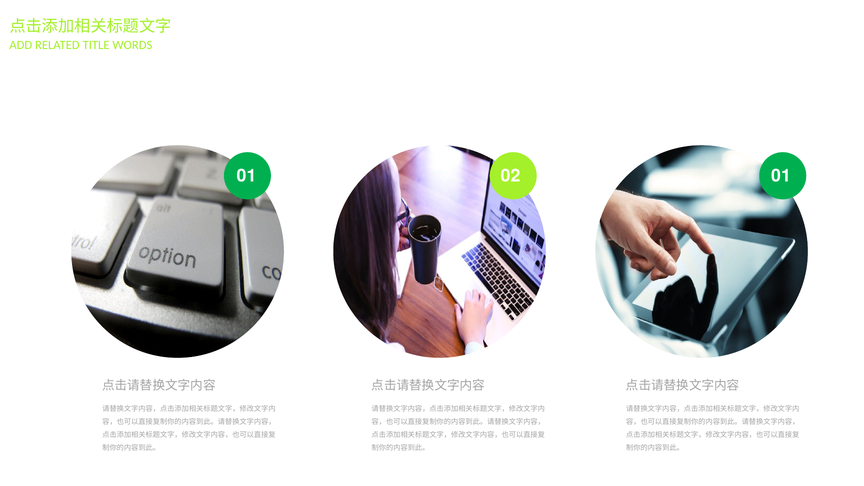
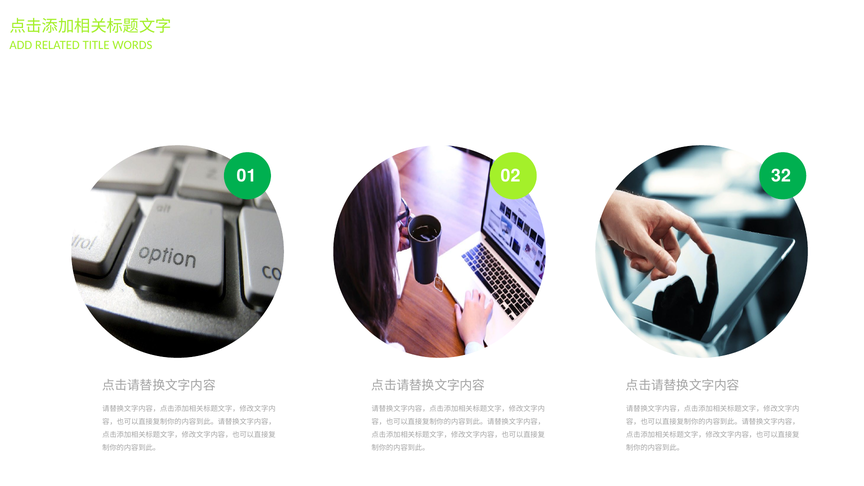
02 01: 01 -> 32
